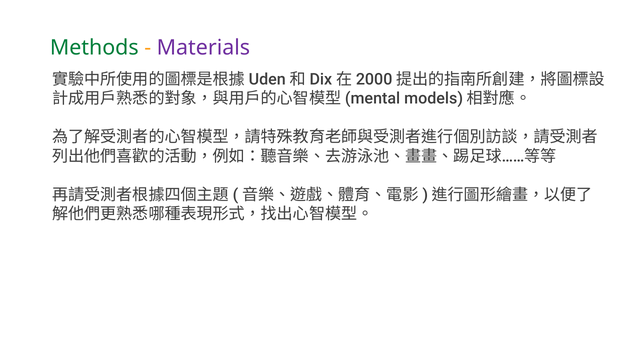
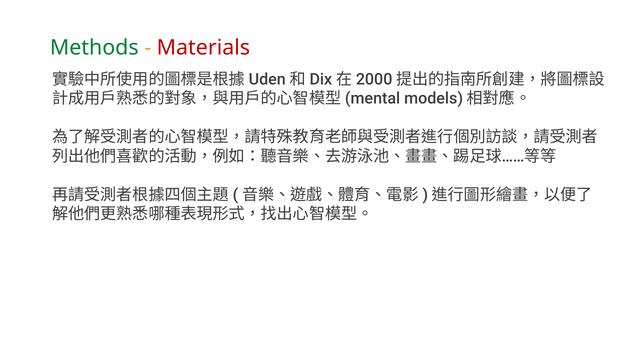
Materials colour: purple -> red
